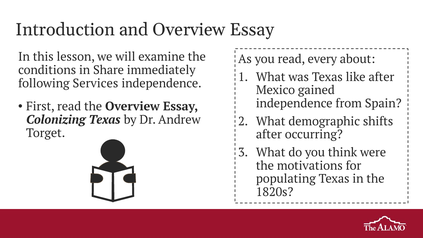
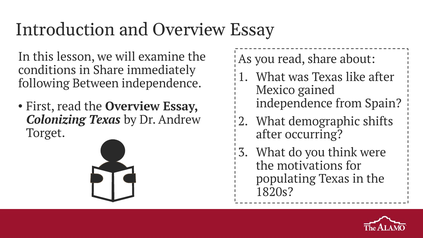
read every: every -> share
Services: Services -> Between
